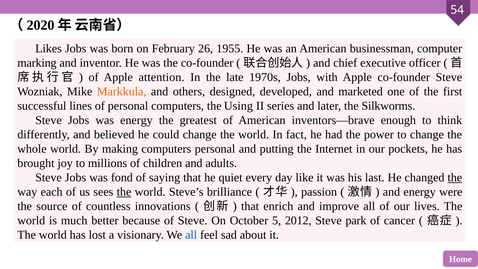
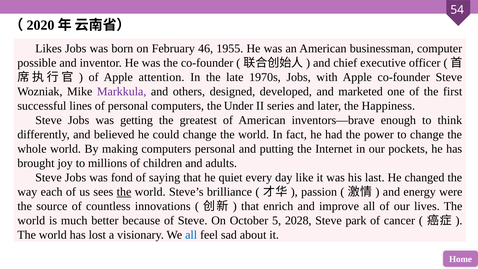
26: 26 -> 46
marking: marking -> possible
Markkula colour: orange -> purple
Using: Using -> Under
Silkworms: Silkworms -> Happiness
was energy: energy -> getting
the at (455, 177) underline: present -> none
2012: 2012 -> 2028
